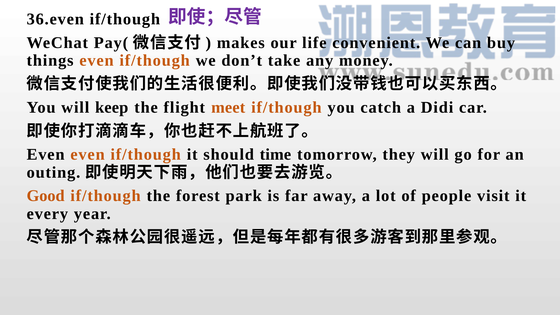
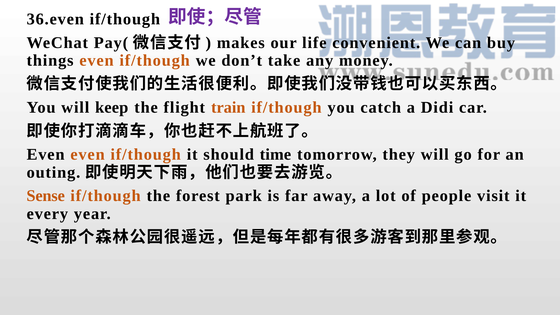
meet: meet -> train
Good: Good -> Sense
